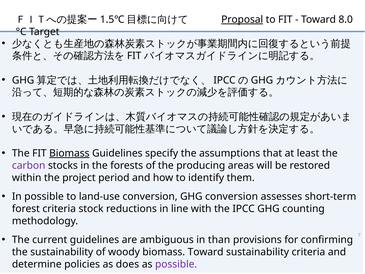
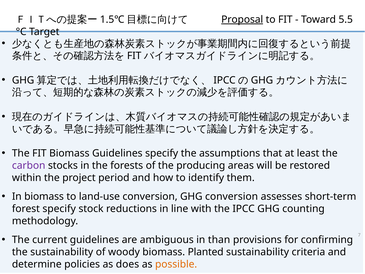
8.0: 8.0 -> 5.5
Biomass at (69, 153) underline: present -> none
In possible: possible -> biomass
forest criteria: criteria -> specify
biomass Toward: Toward -> Planted
possible at (176, 264) colour: purple -> orange
